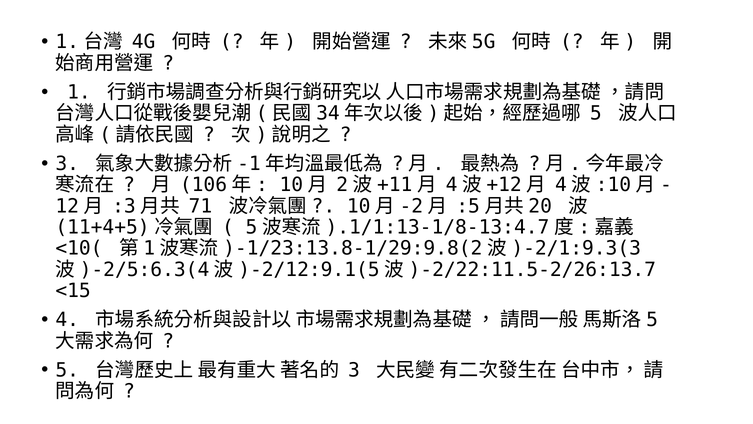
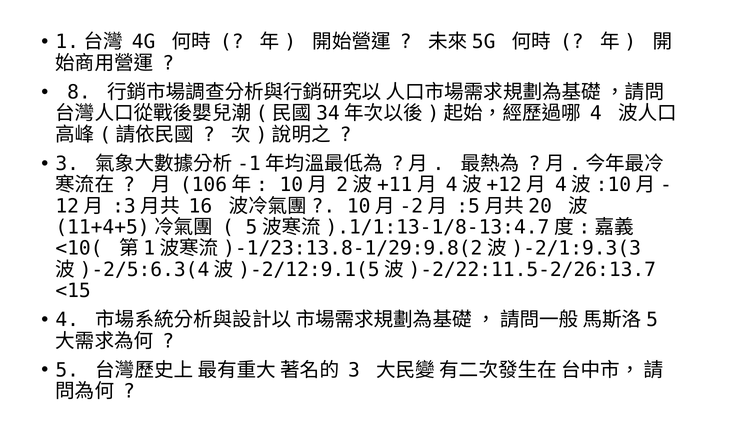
1: 1 -> 8
5 at (596, 113): 5 -> 4
71: 71 -> 16
